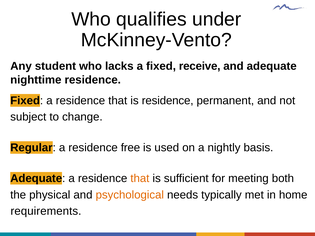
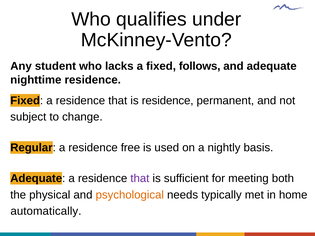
receive: receive -> follows
that at (140, 179) colour: orange -> purple
requirements: requirements -> automatically
